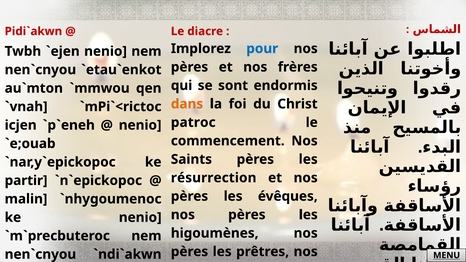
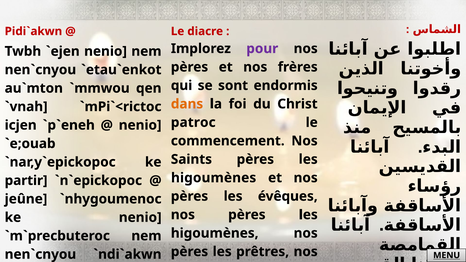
pour colour: blue -> purple
résurrection at (214, 178): résurrection -> higoumènes
malin: malin -> jeûne
